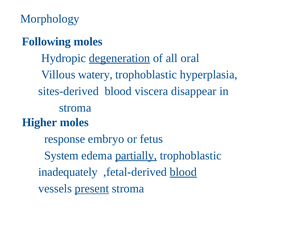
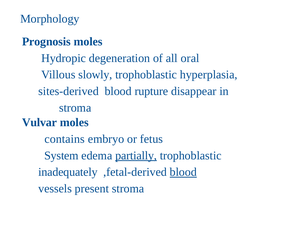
Following: Following -> Prognosis
degeneration underline: present -> none
watery: watery -> slowly
viscera: viscera -> rupture
Higher: Higher -> Vulvar
response: response -> contains
present underline: present -> none
